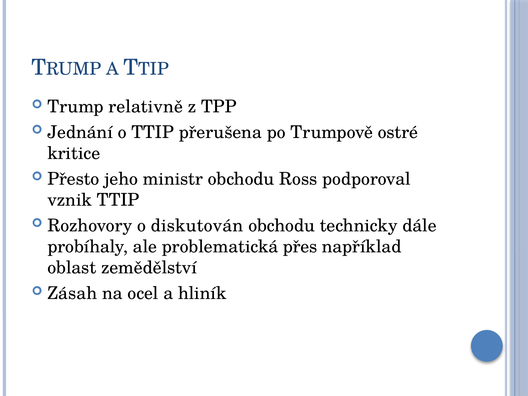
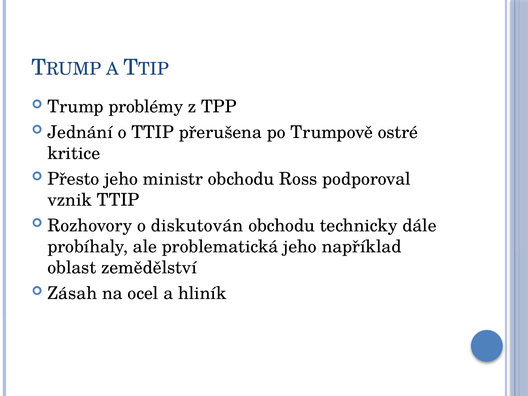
relativně: relativně -> problémy
problematická přes: přes -> jeho
